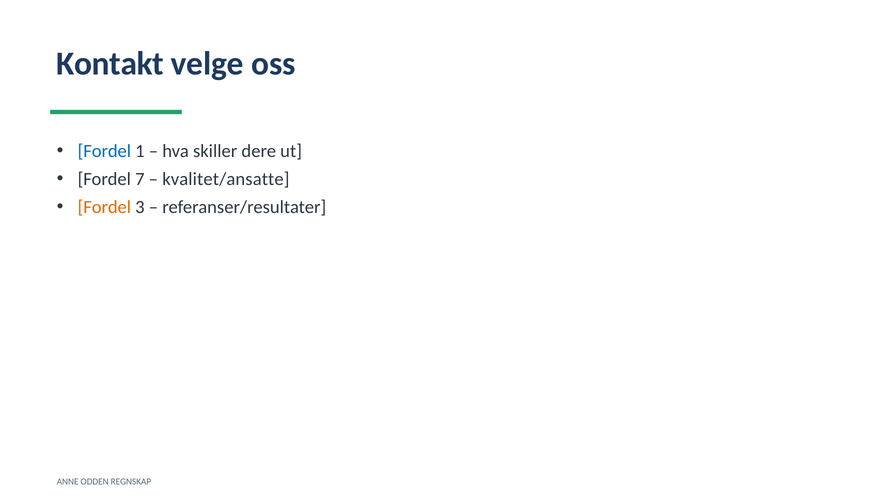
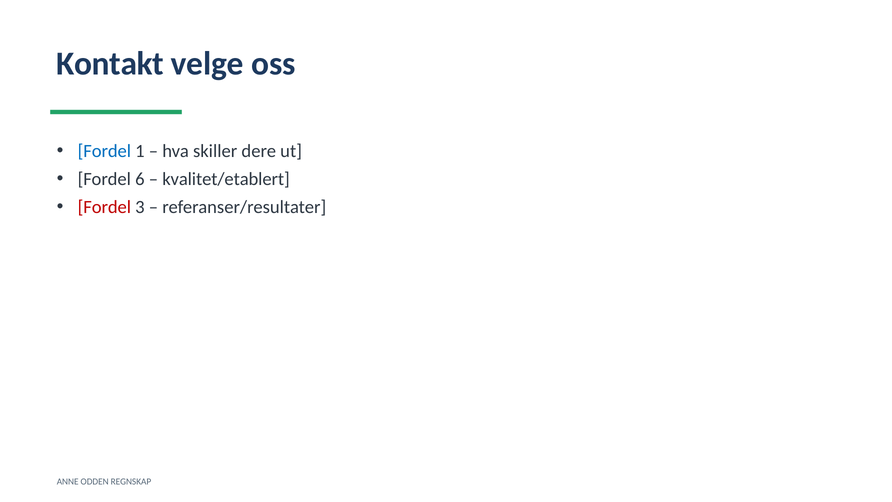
7: 7 -> 6
kvalitet/ansatte: kvalitet/ansatte -> kvalitet/etablert
Fordel at (104, 207) colour: orange -> red
